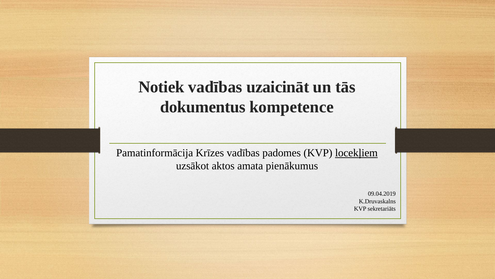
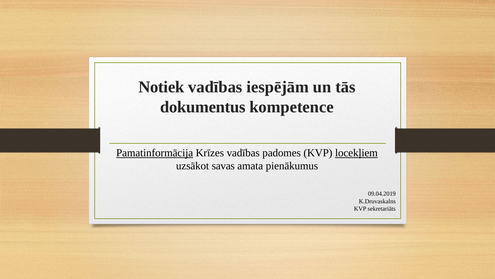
uzaicināt: uzaicināt -> iespējām
Pamatinformācija underline: none -> present
aktos: aktos -> savas
